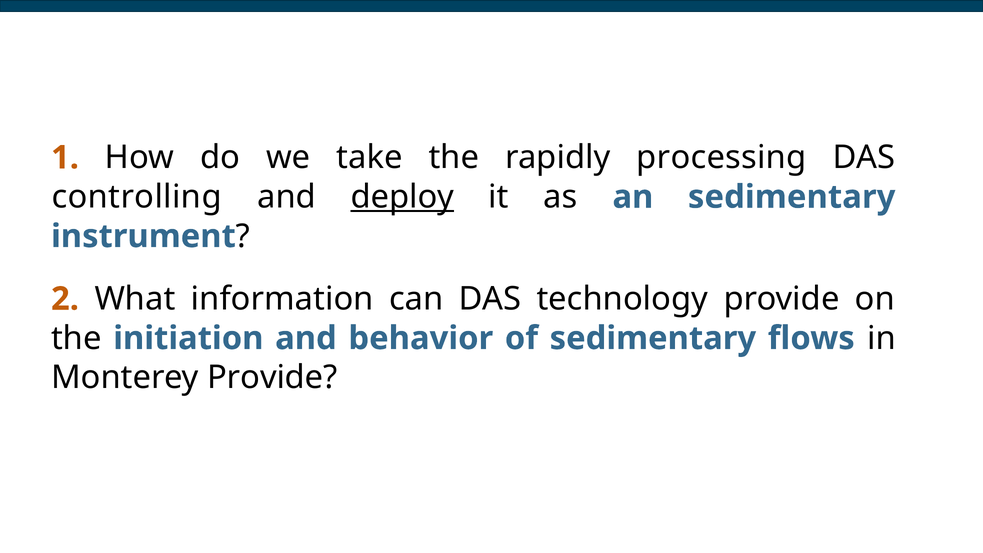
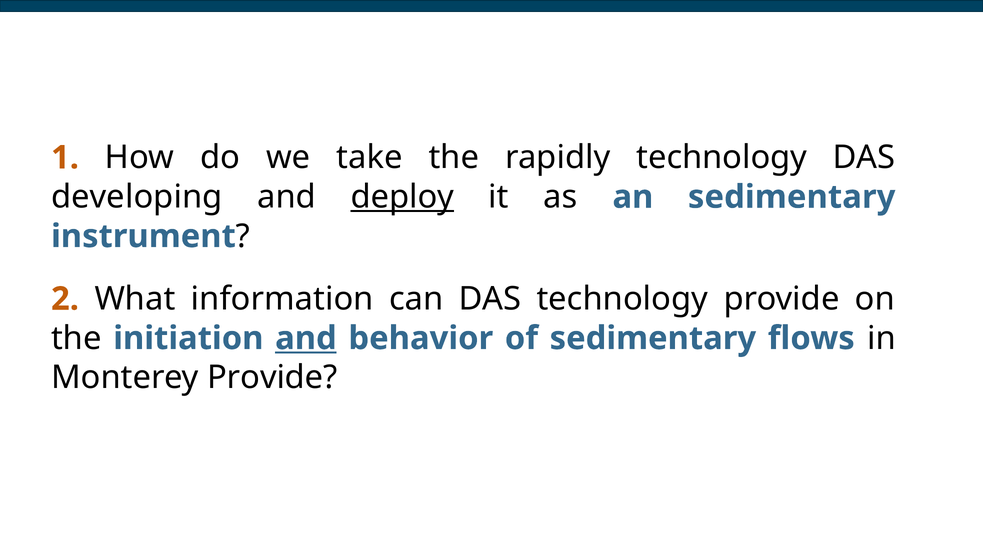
rapidly processing: processing -> technology
controlling: controlling -> developing
and at (306, 338) underline: none -> present
